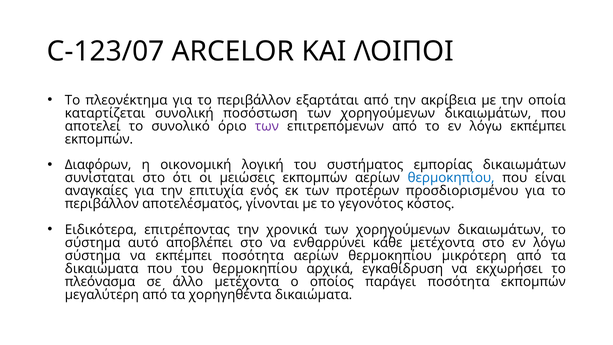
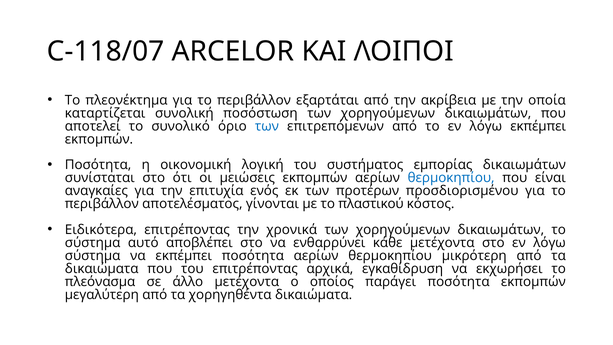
C-123/07: C-123/07 -> C-118/07
των at (267, 126) colour: purple -> blue
Διαφόρων at (98, 165): Διαφόρων -> Ποσότητα
γεγονότος: γεγονότος -> πλαστικού
του θερμοκηπίου: θερμοκηπίου -> επιτρέποντας
